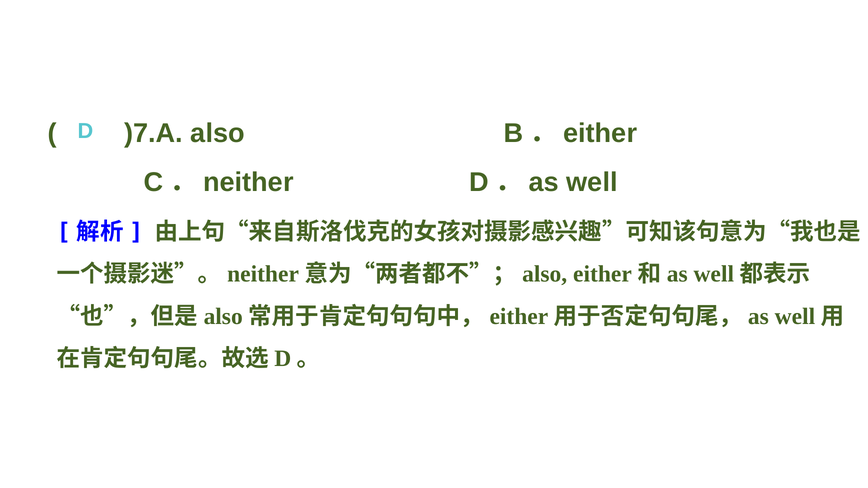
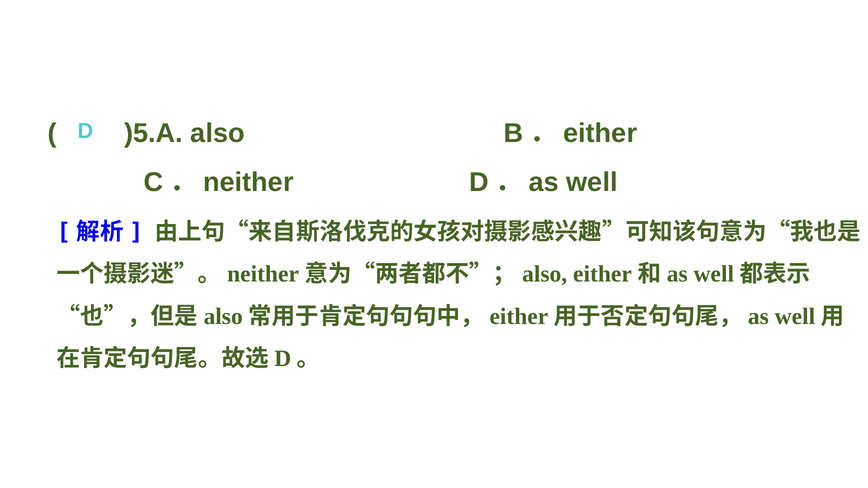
)7.A: )7.A -> )5.A
